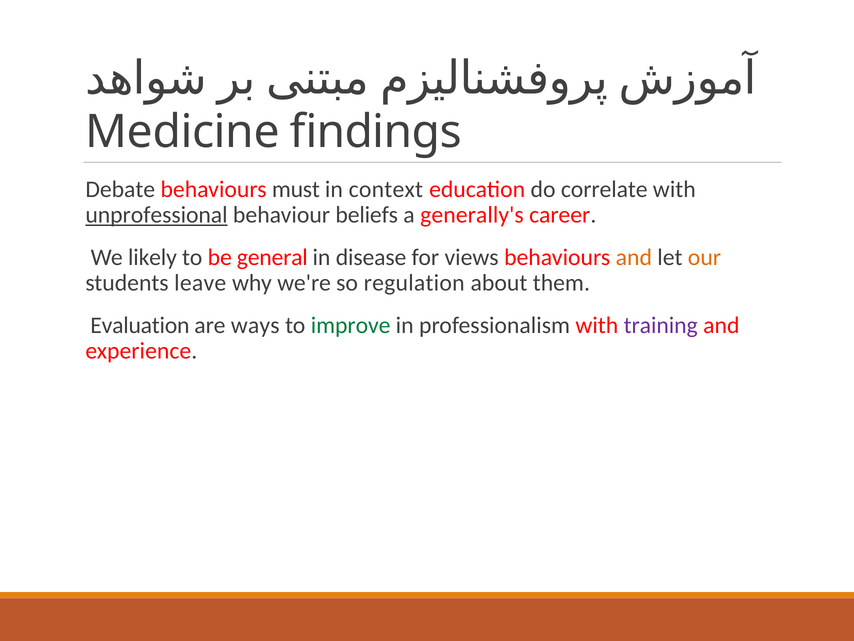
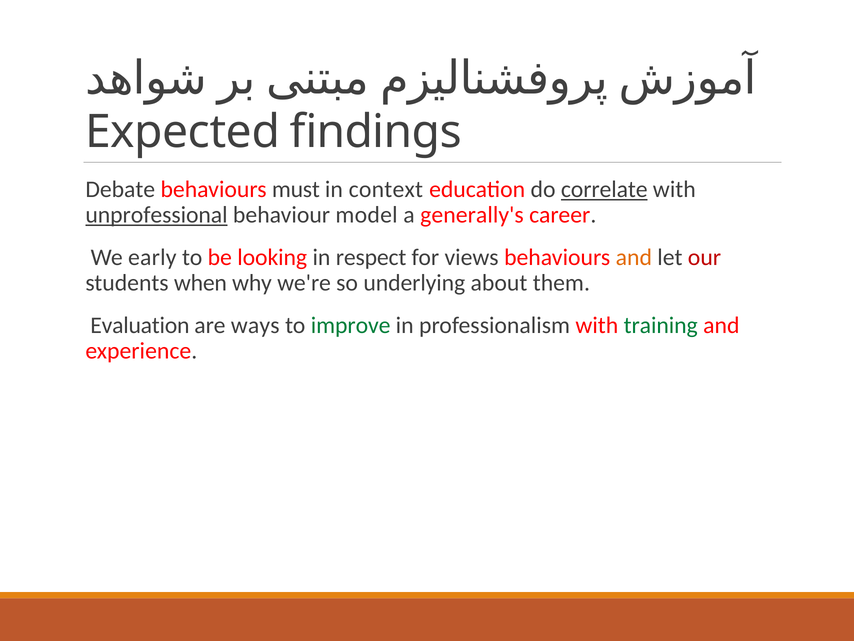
Medicine: Medicine -> Expected
correlate underline: none -> present
beliefs: beliefs -> model
likely: likely -> early
general: general -> looking
disease: disease -> respect
our colour: orange -> red
leave: leave -> when
regulation: regulation -> underlying
training colour: purple -> green
